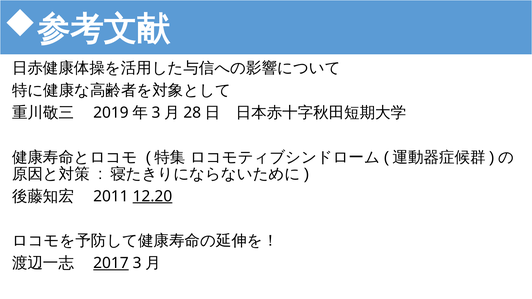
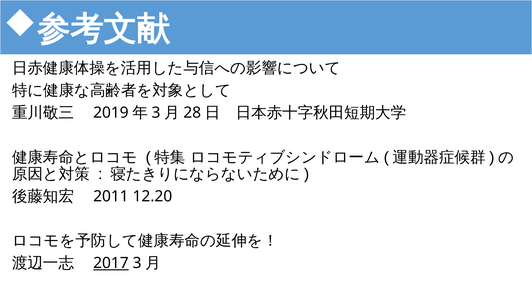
12.20 underline: present -> none
